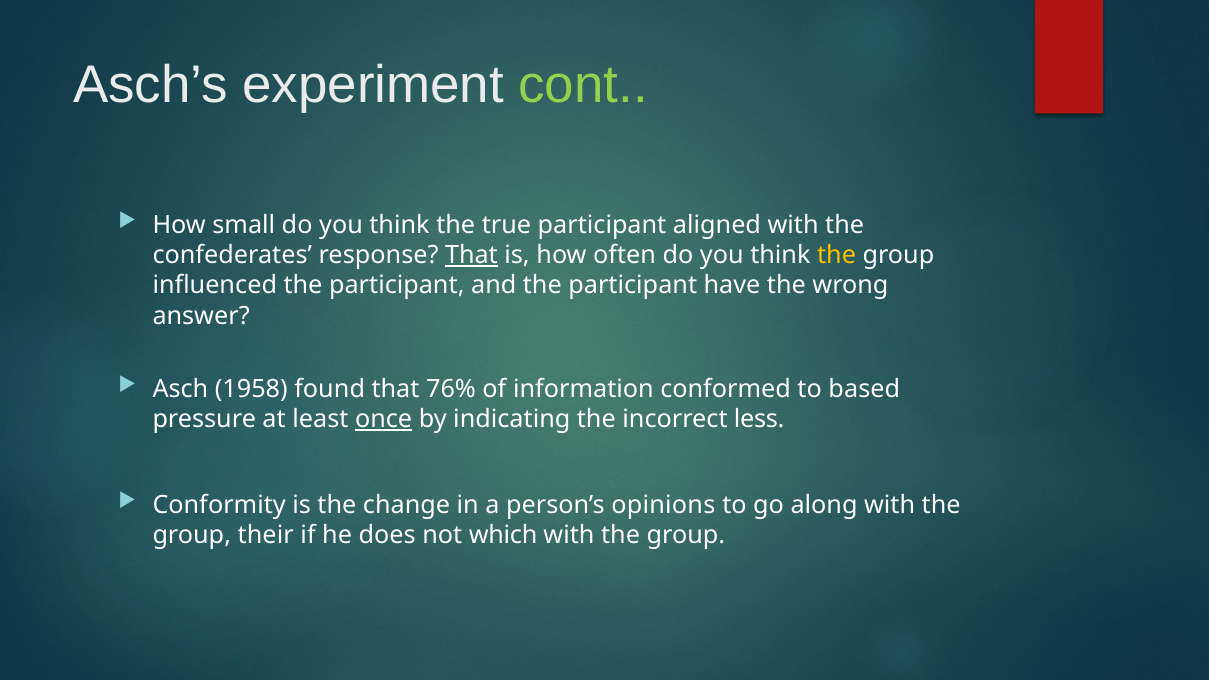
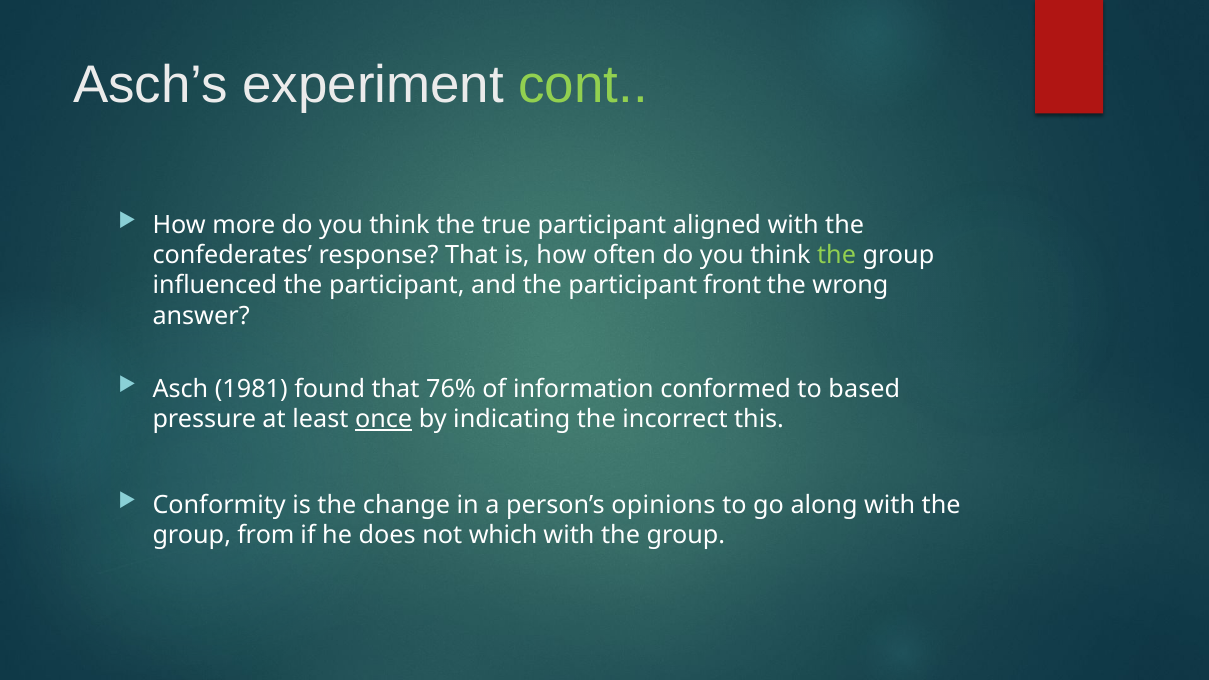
small: small -> more
That at (471, 255) underline: present -> none
the at (837, 255) colour: yellow -> light green
have: have -> front
1958: 1958 -> 1981
less: less -> this
their: their -> from
